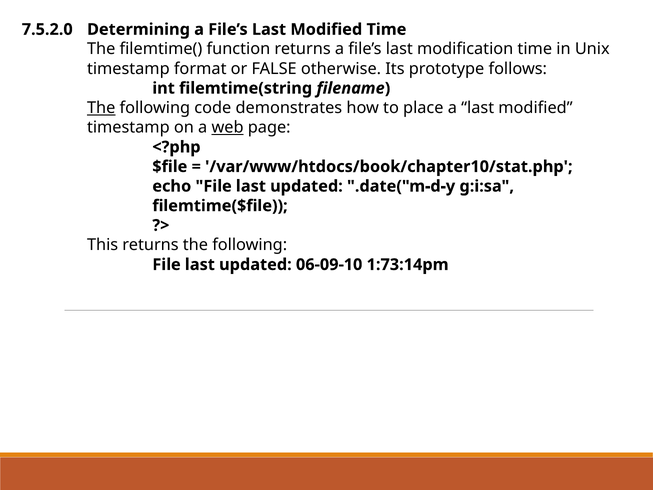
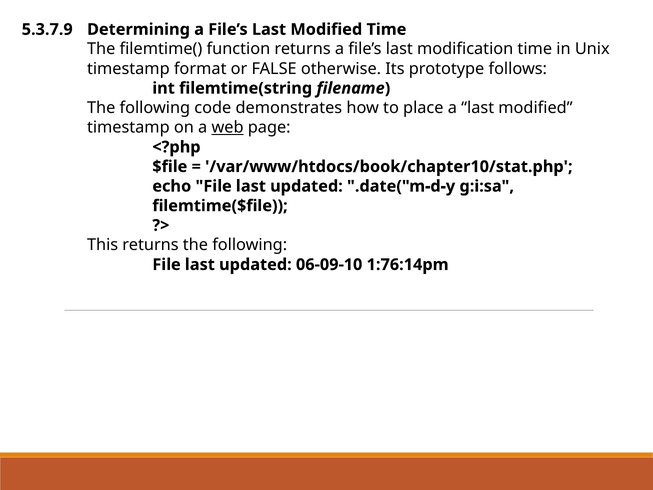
7.5.2.0: 7.5.2.0 -> 5.3.7.9
The at (101, 108) underline: present -> none
1:73:14pm: 1:73:14pm -> 1:76:14pm
